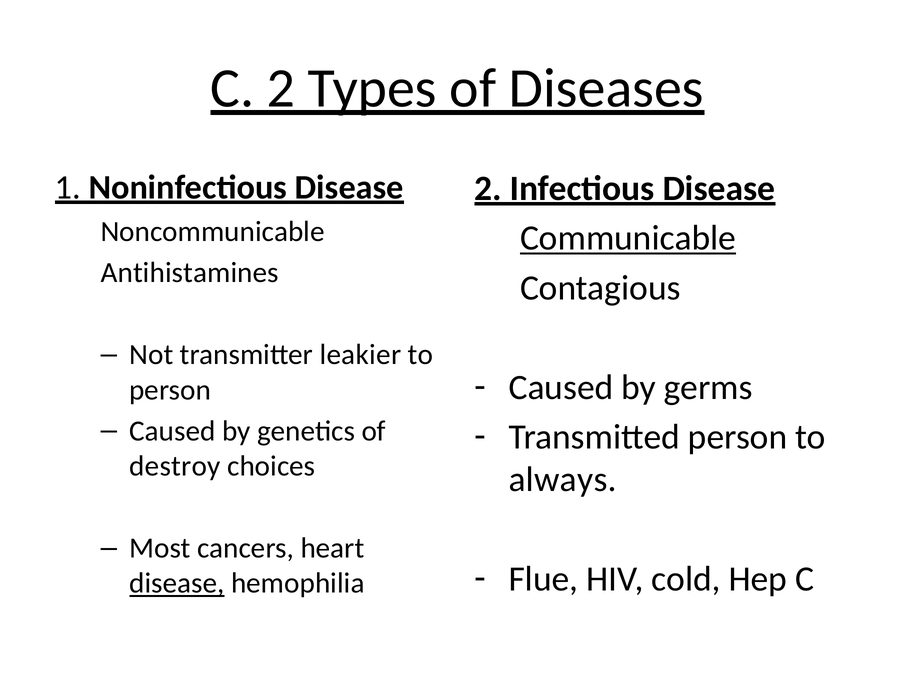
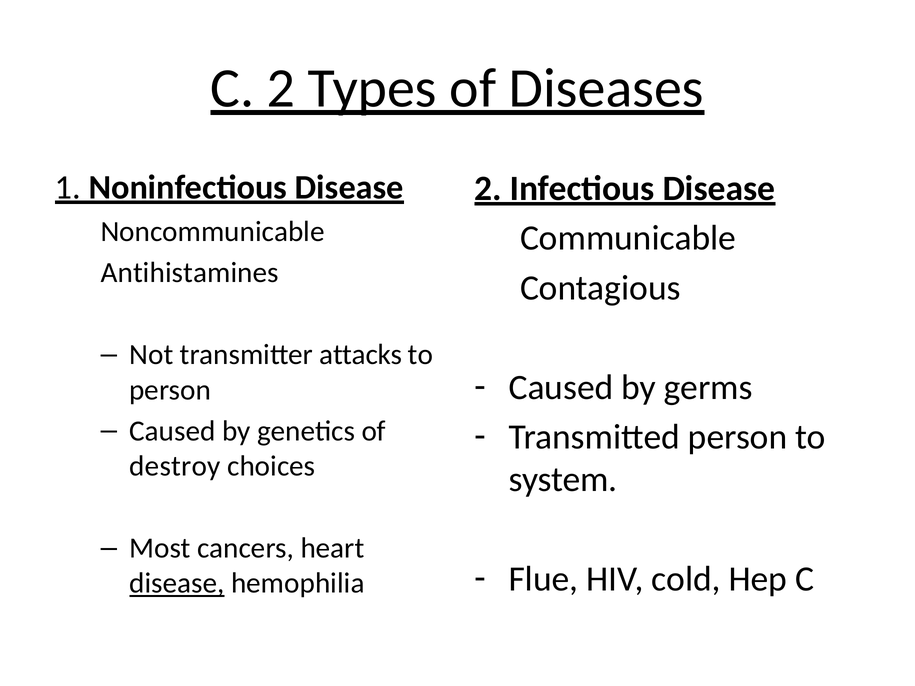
Communicable underline: present -> none
leakier: leakier -> attacks
always: always -> system
